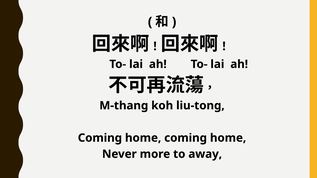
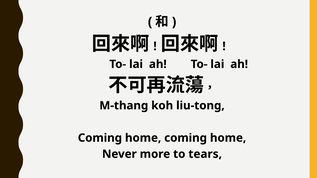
away: away -> tears
